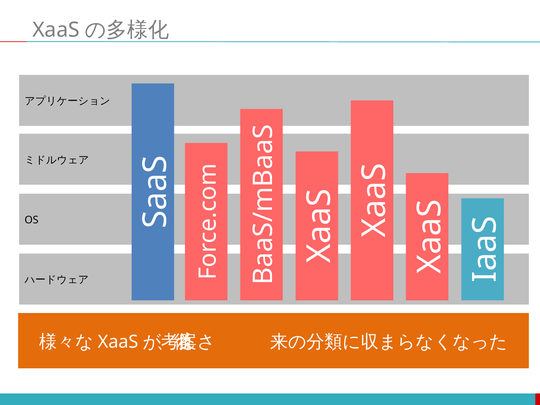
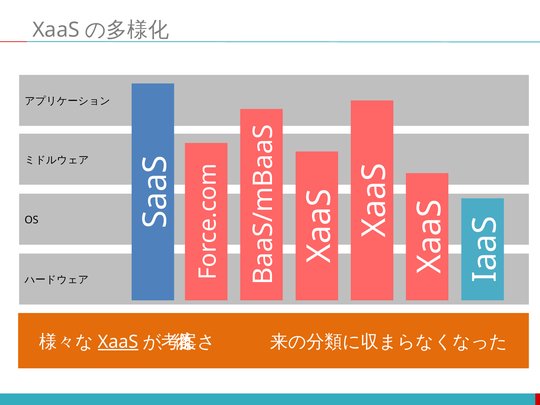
XaaS at (118, 342) underline: none -> present
